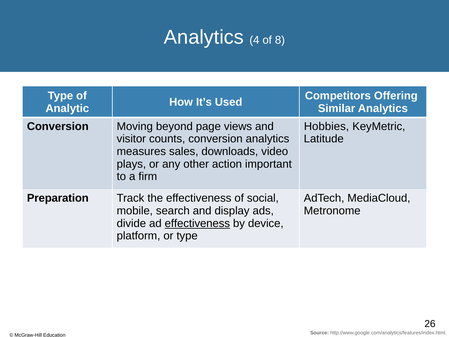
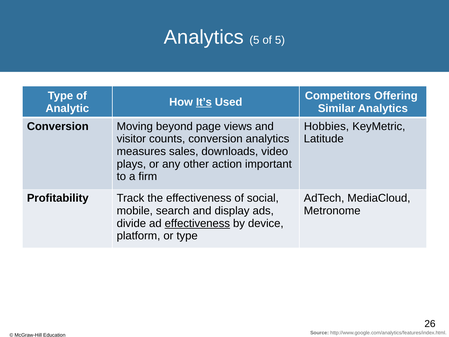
Analytics 4: 4 -> 5
of 8: 8 -> 5
It’s underline: none -> present
Preparation: Preparation -> Profitability
